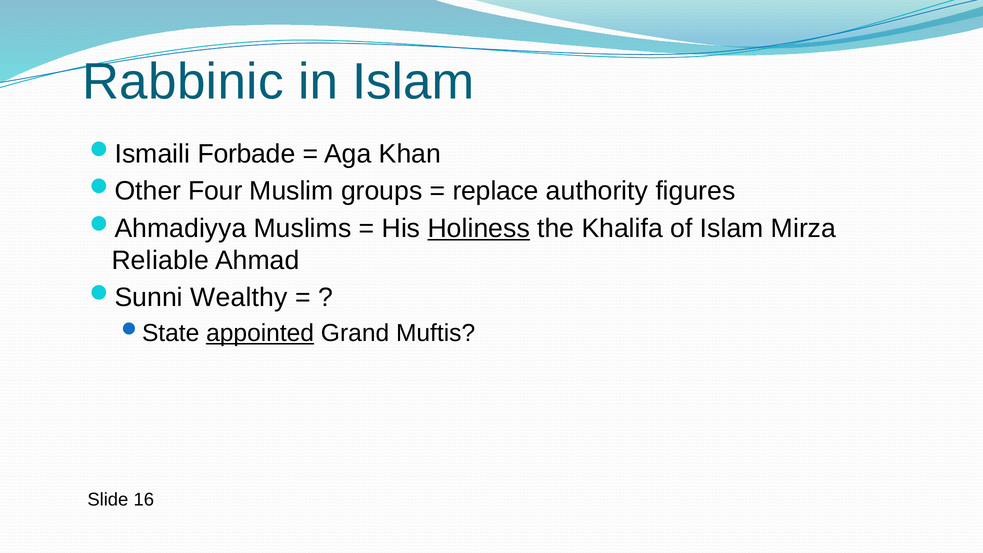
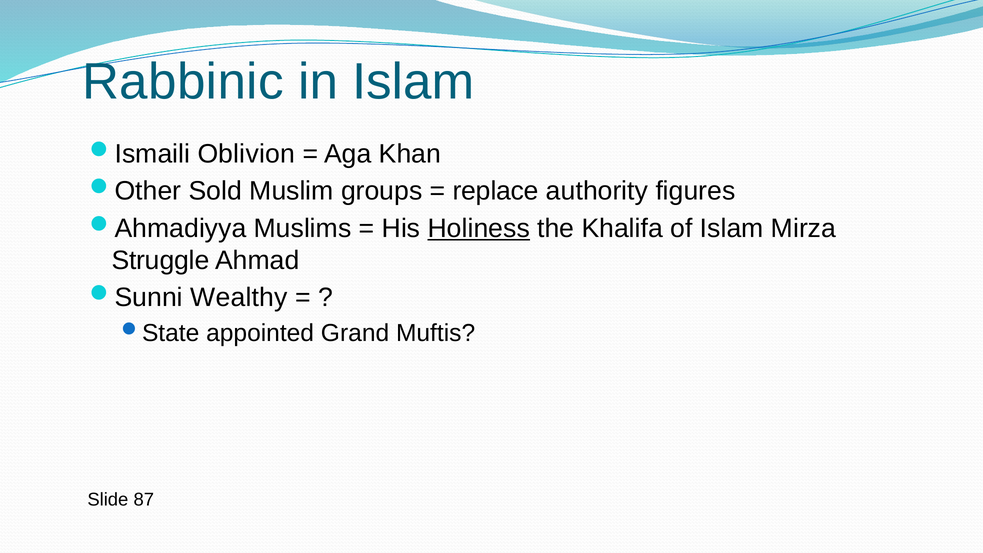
Forbade: Forbade -> Oblivion
Four: Four -> Sold
Reliable: Reliable -> Struggle
appointed underline: present -> none
16: 16 -> 87
